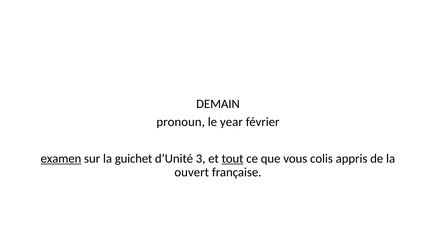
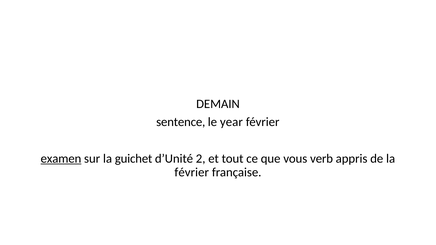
pronoun: pronoun -> sentence
3: 3 -> 2
tout underline: present -> none
colis: colis -> verb
ouvert at (192, 173): ouvert -> février
